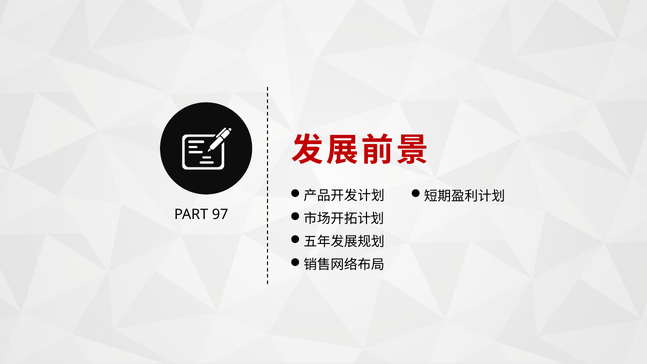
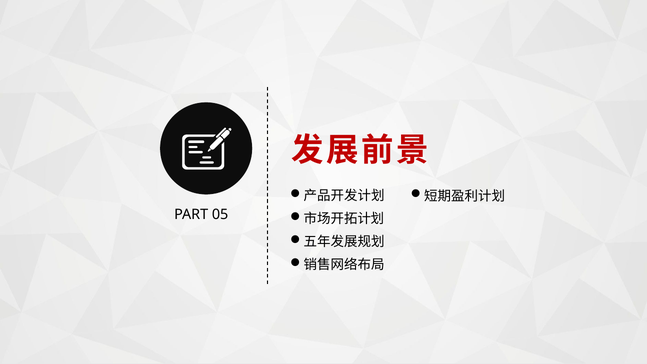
97: 97 -> 05
